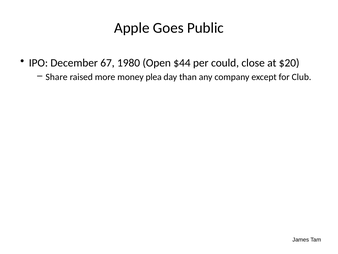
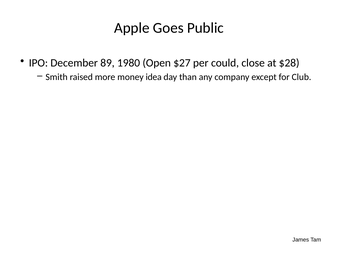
67: 67 -> 89
$44: $44 -> $27
$20: $20 -> $28
Share: Share -> Smith
plea: plea -> idea
